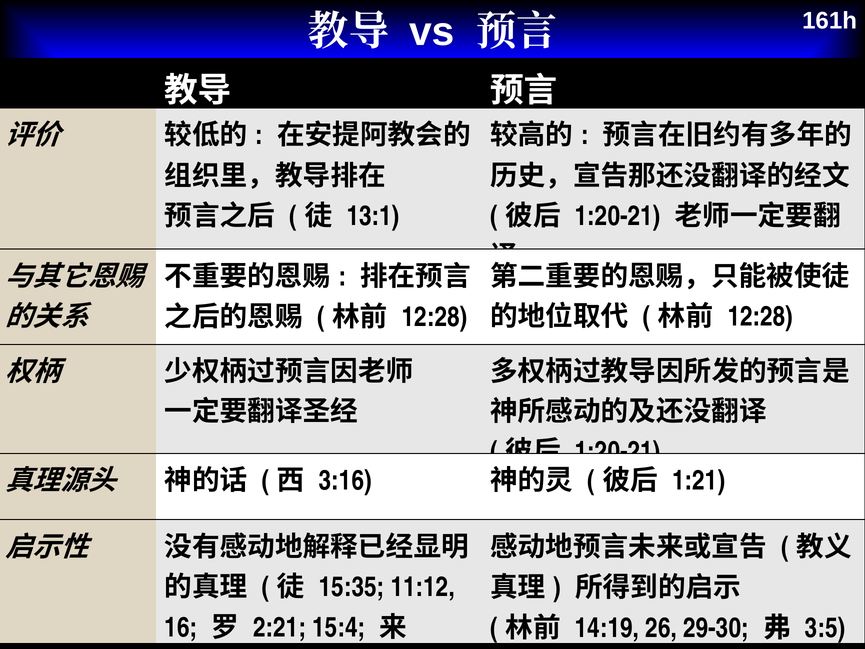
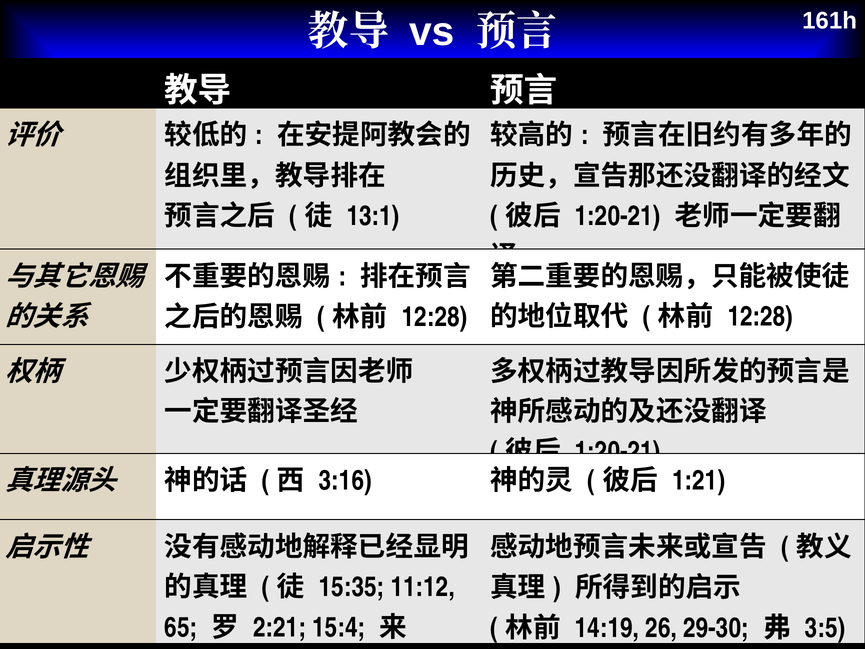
16: 16 -> 65
